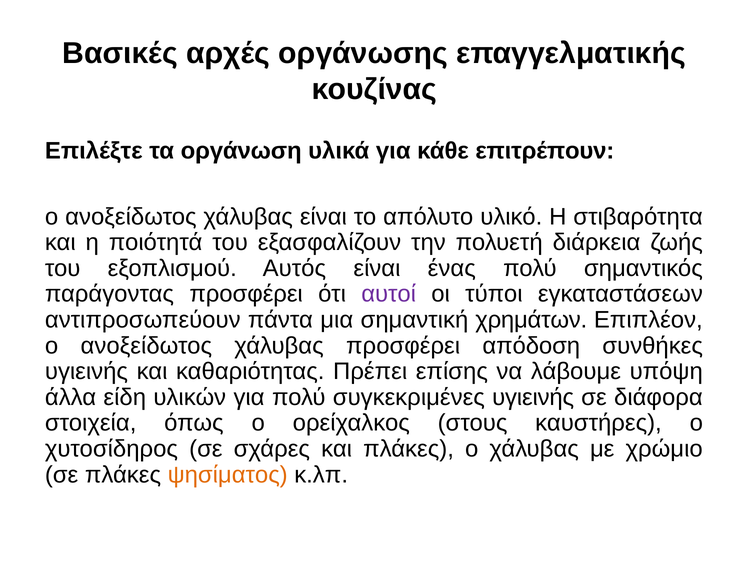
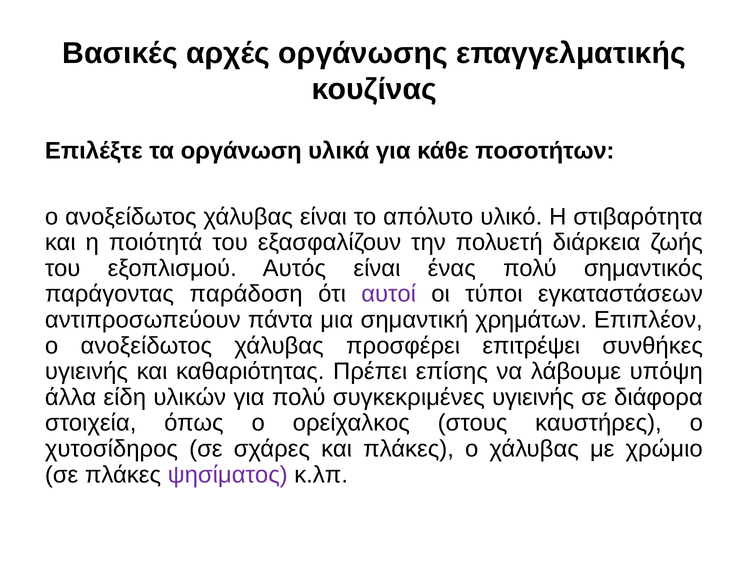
επιτρέπουν: επιτρέπουν -> ποσοτήτων
παράγοντας προσφέρει: προσφέρει -> παράδοση
απόδοση: απόδοση -> επιτρέψει
ψησίματος colour: orange -> purple
